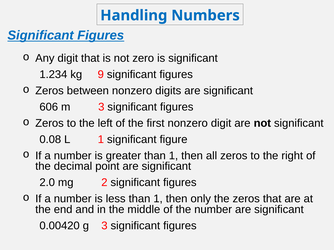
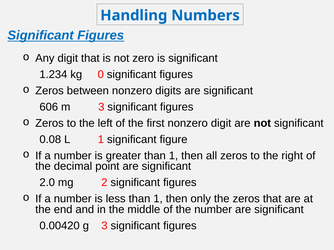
9: 9 -> 0
